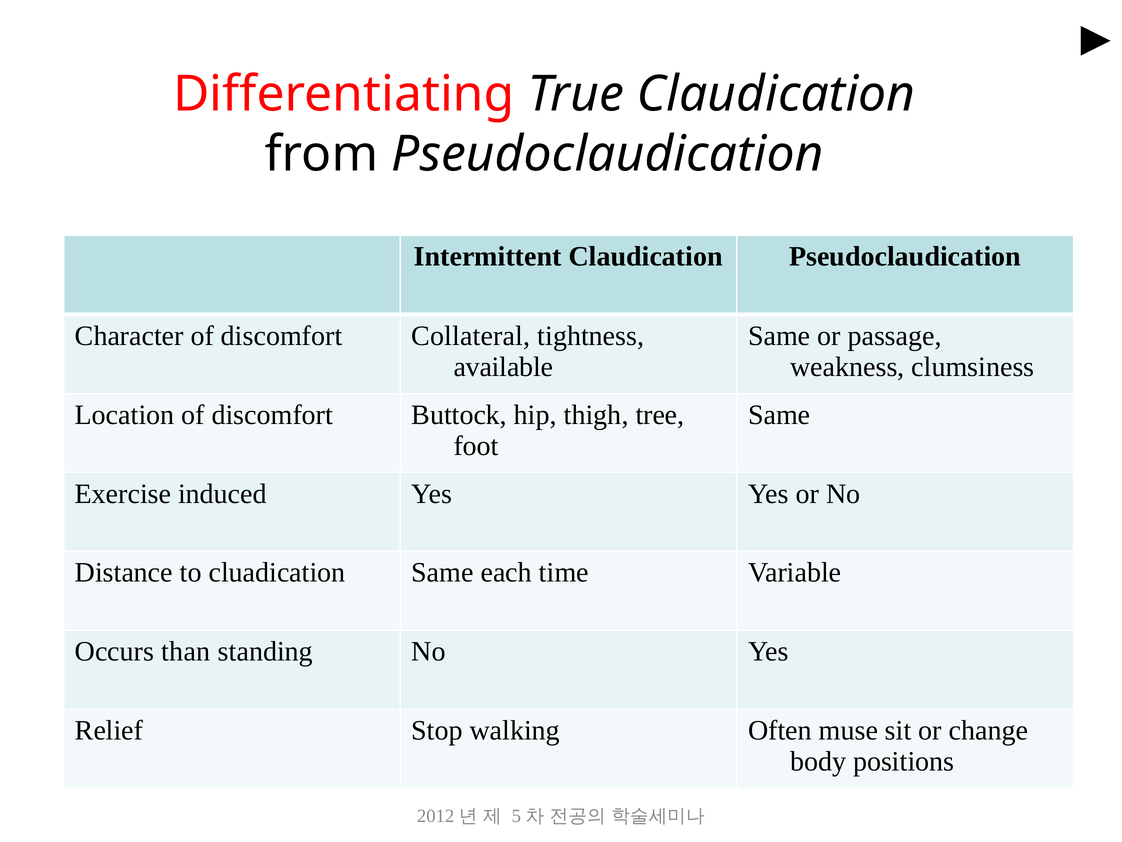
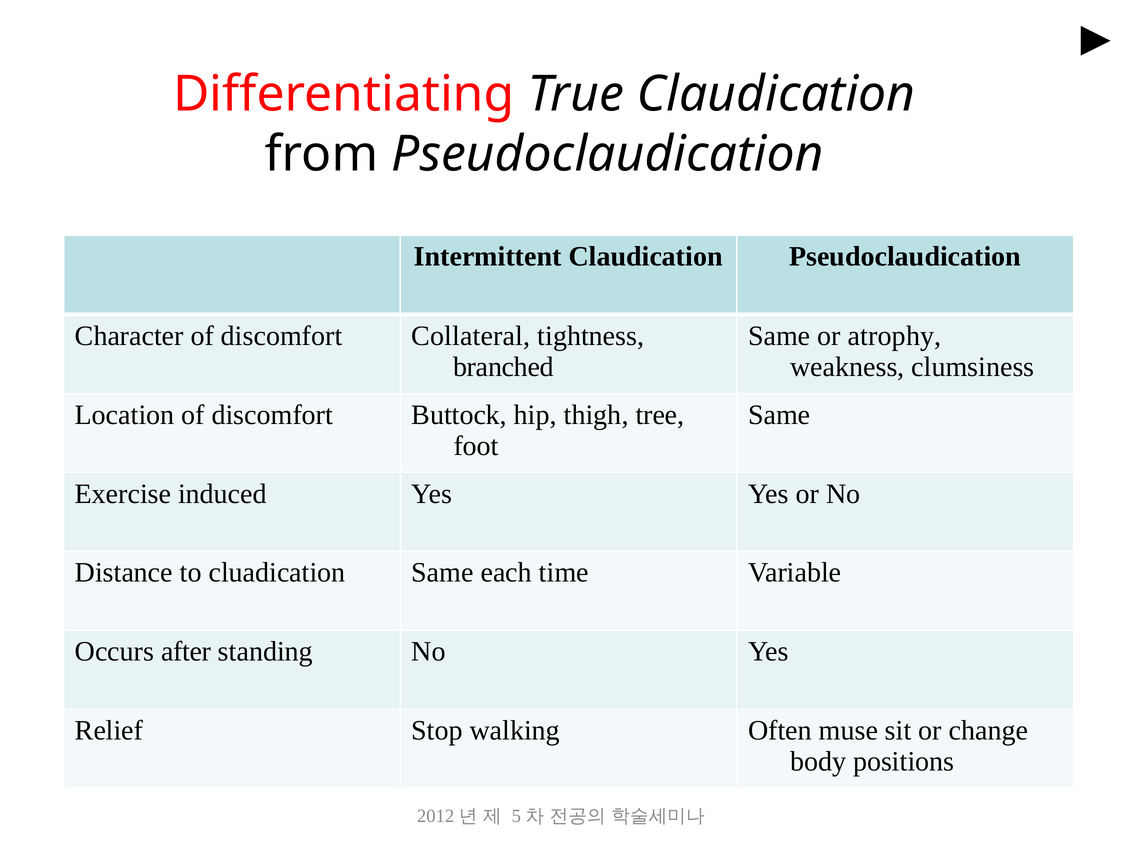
passage: passage -> atrophy
available: available -> branched
than: than -> after
